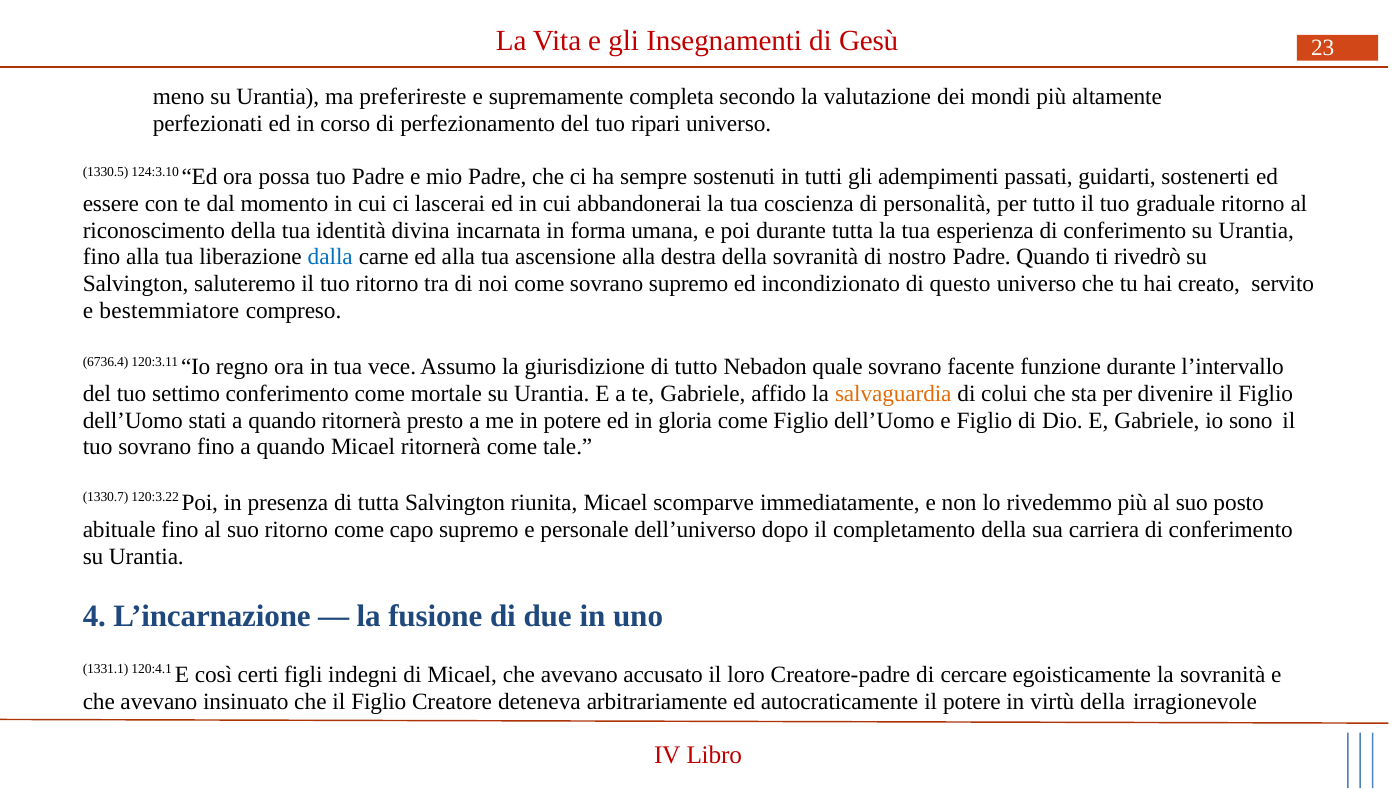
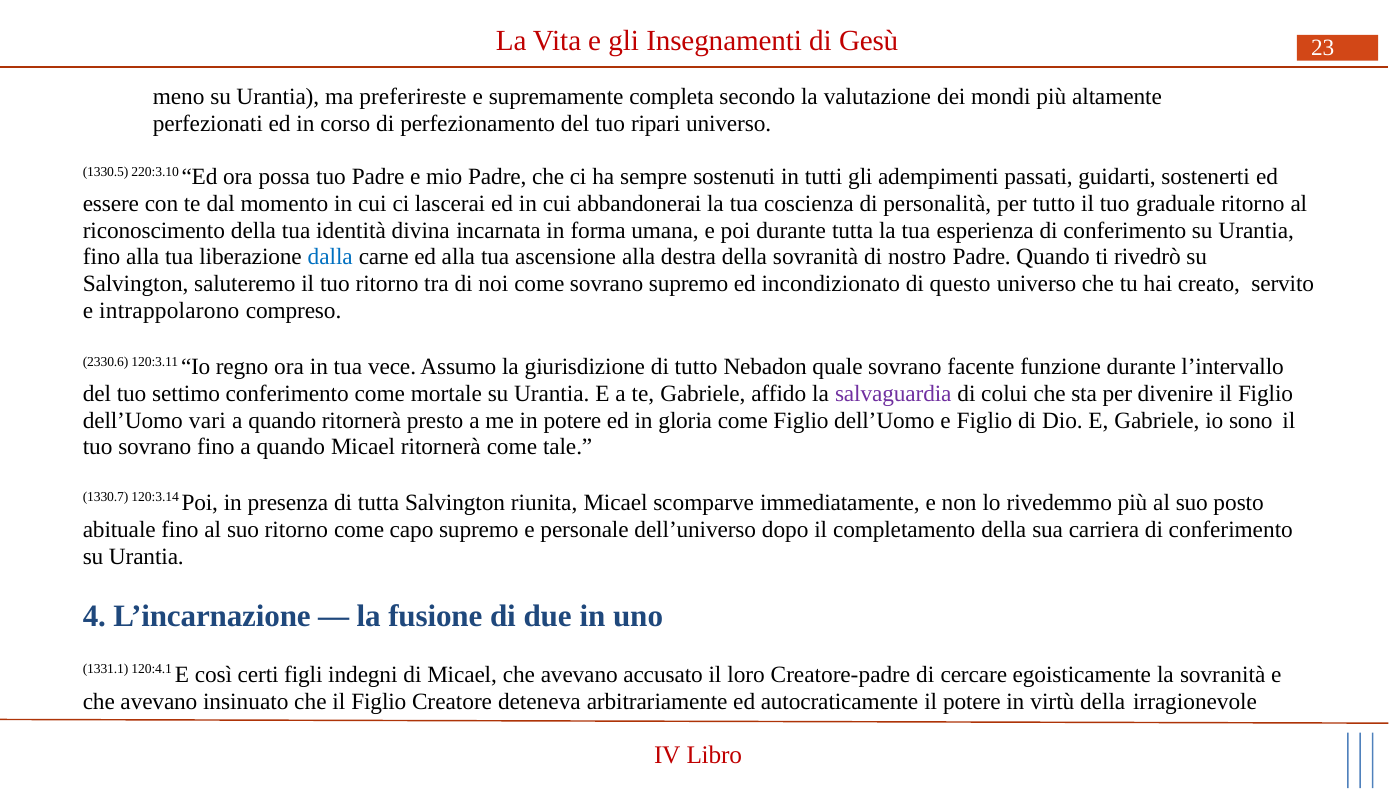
124:3.10: 124:3.10 -> 220:3.10
bestemmiatore: bestemmiatore -> intrappolarono
6736.4: 6736.4 -> 2330.6
salvaguardia colour: orange -> purple
stati: stati -> vari
120:3.22: 120:3.22 -> 120:3.14
